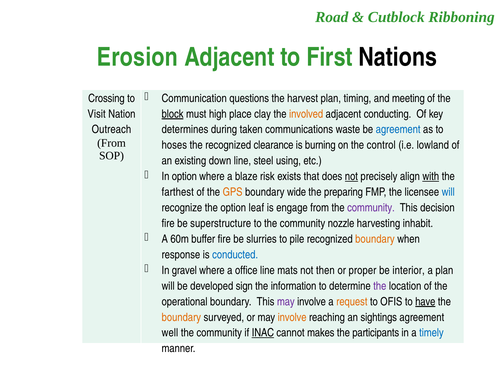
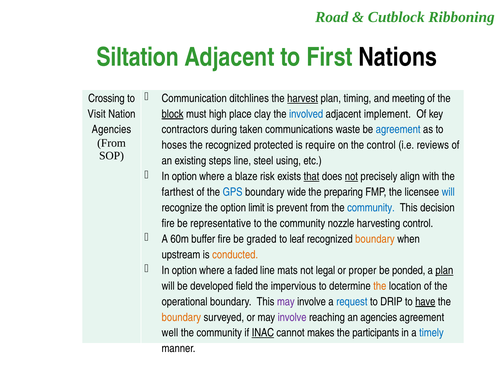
Erosion: Erosion -> Siltation
questions: questions -> ditchlines
harvest underline: none -> present
involved colour: orange -> blue
conducting: conducting -> implement
Outreach at (111, 130): Outreach -> Agencies
determines: determines -> contractors
clearance: clearance -> protected
burning: burning -> require
lowland: lowland -> reviews
down: down -> steps
that underline: none -> present
with underline: present -> none
GPS colour: orange -> blue
leaf: leaf -> limit
engage: engage -> prevent
community at (371, 208) colour: purple -> blue
superstructure: superstructure -> representative
harvesting inhabit: inhabit -> control
slurries: slurries -> graded
pile: pile -> leaf
response: response -> upstream
conducted colour: blue -> orange
gravel at (184, 271): gravel -> option
office: office -> faded
then: then -> legal
interior: interior -> ponded
plan at (444, 271) underline: none -> present
sign: sign -> field
information: information -> impervious
the at (380, 286) colour: purple -> orange
request colour: orange -> blue
OFIS: OFIS -> DRIP
involve at (292, 318) colour: orange -> purple
an sightings: sightings -> agencies
